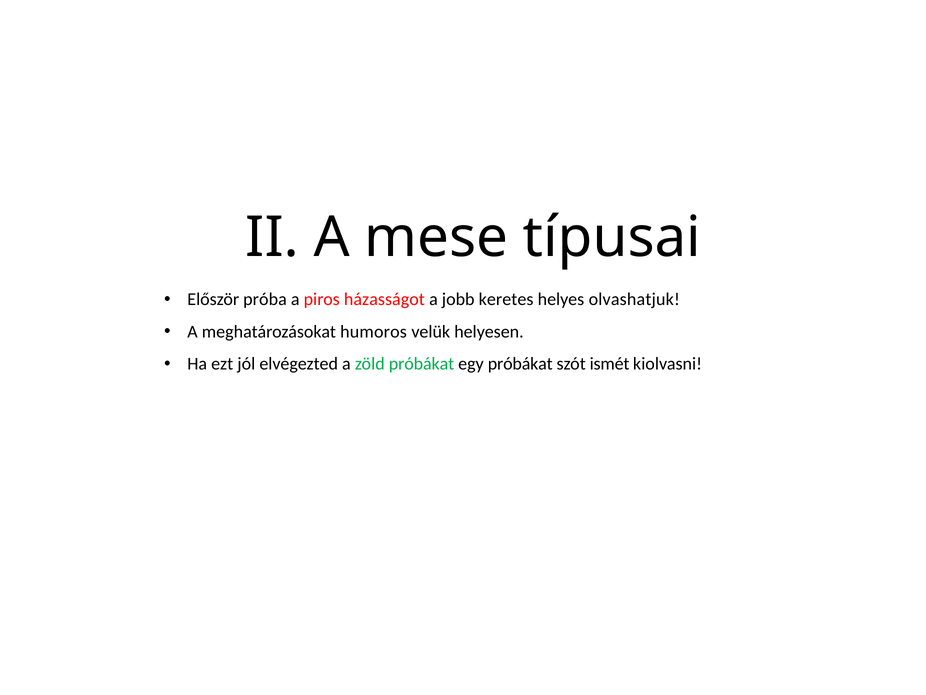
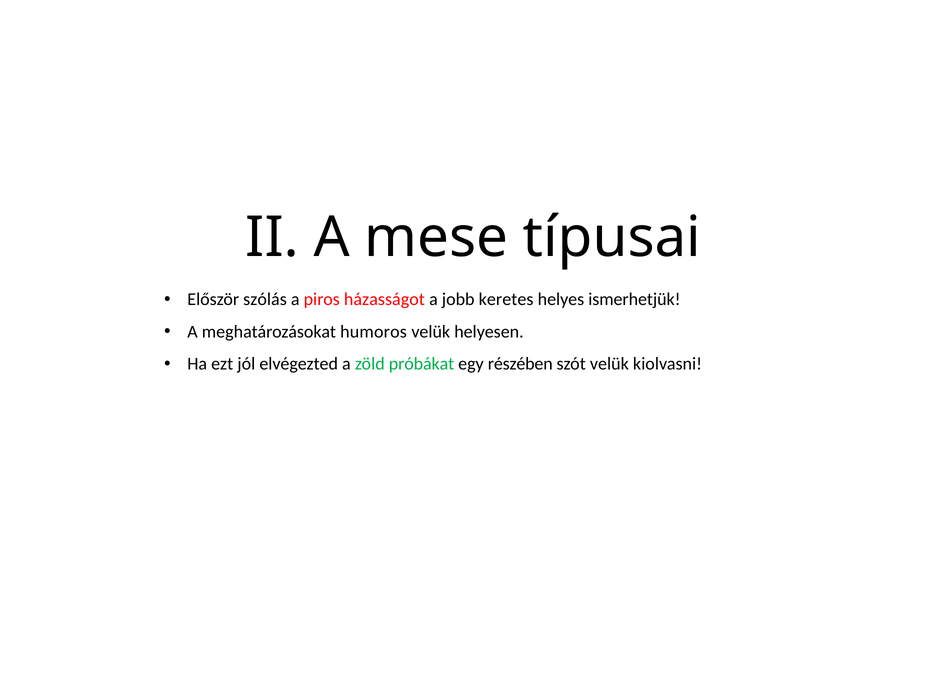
próba: próba -> szólás
olvashatjuk: olvashatjuk -> ismerhetjük
egy próbákat: próbákat -> részében
szót ismét: ismét -> velük
